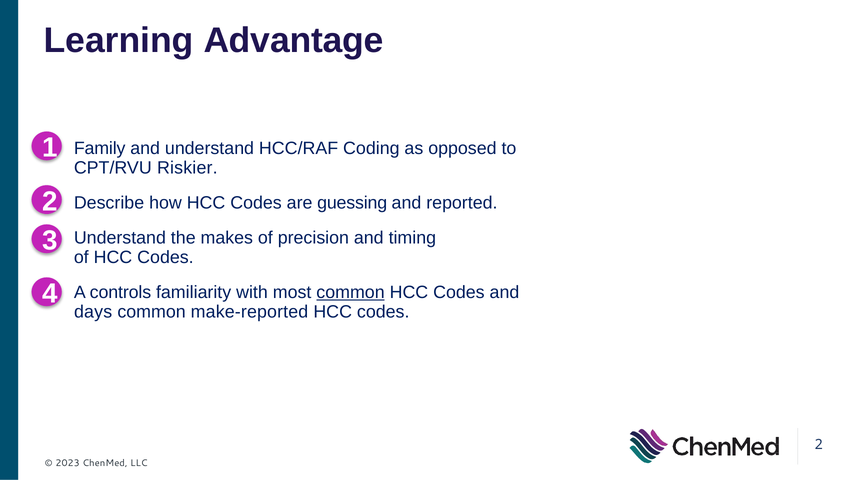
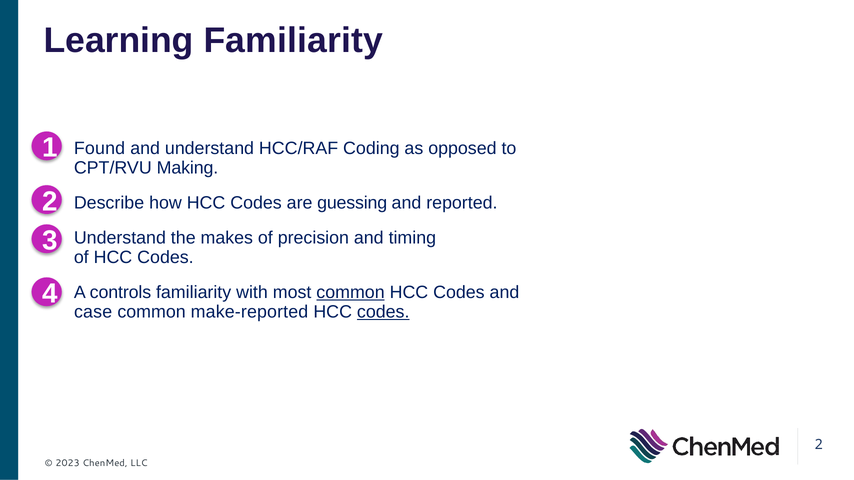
Learning Advantage: Advantage -> Familiarity
Family: Family -> Found
Riskier: Riskier -> Making
days: days -> case
codes at (383, 312) underline: none -> present
